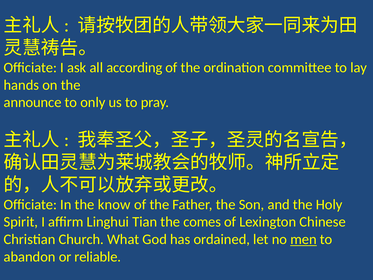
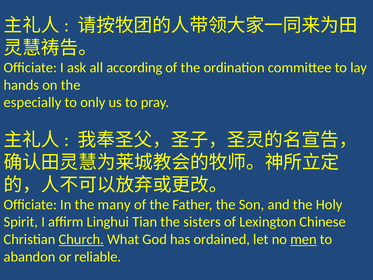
announce: announce -> especially
know: know -> many
comes: comes -> sisters
Church underline: none -> present
